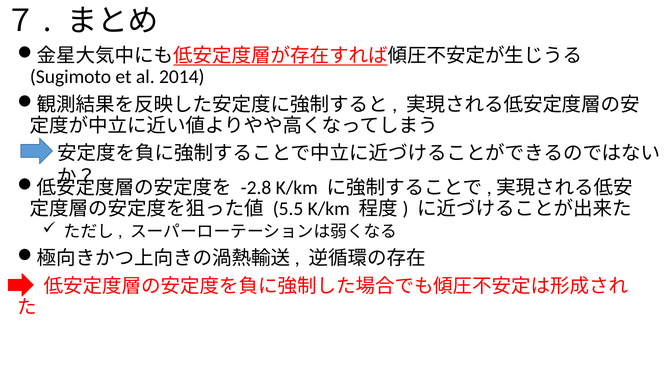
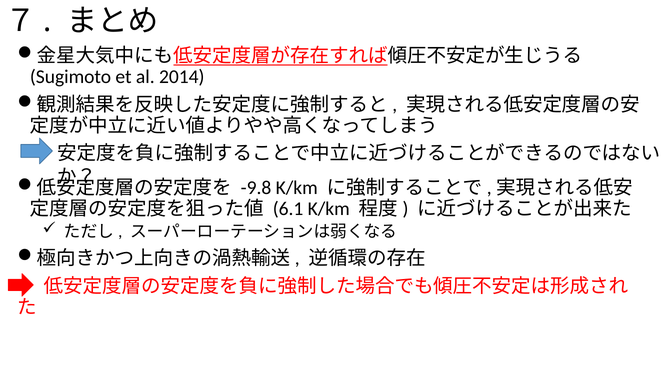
-2.8: -2.8 -> -9.8
5.5: 5.5 -> 6.1
